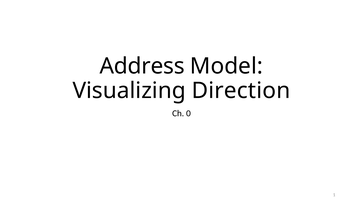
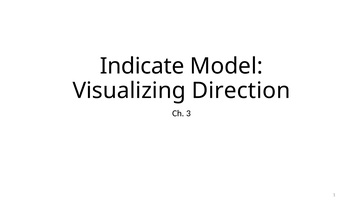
Address: Address -> Indicate
0: 0 -> 3
